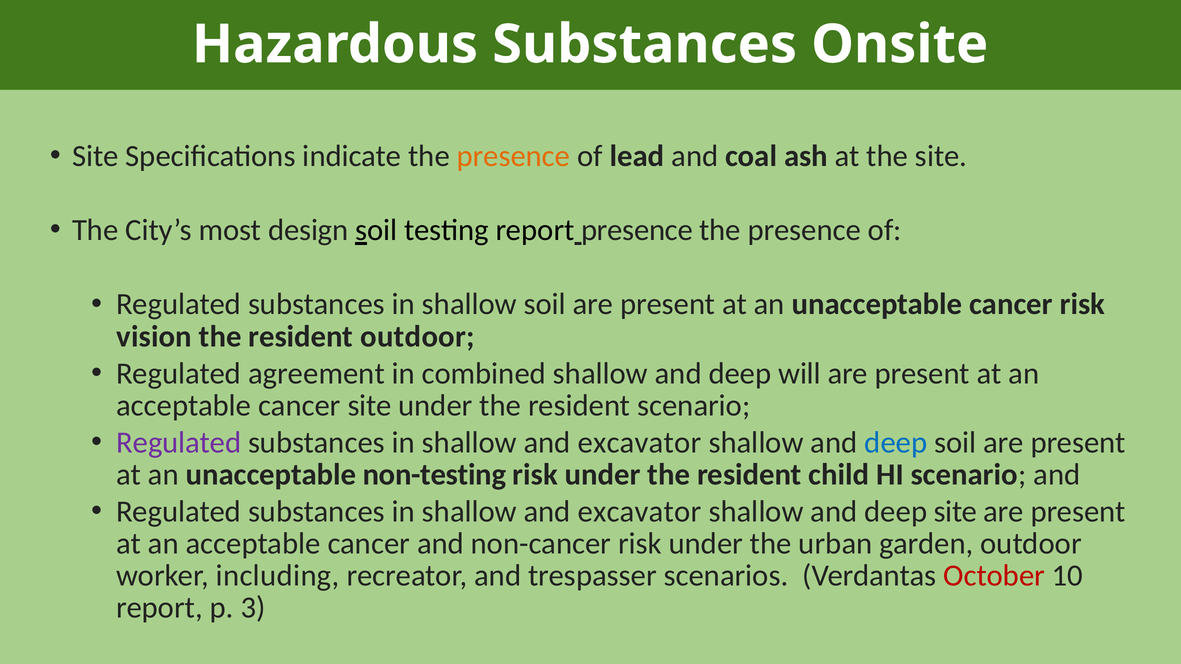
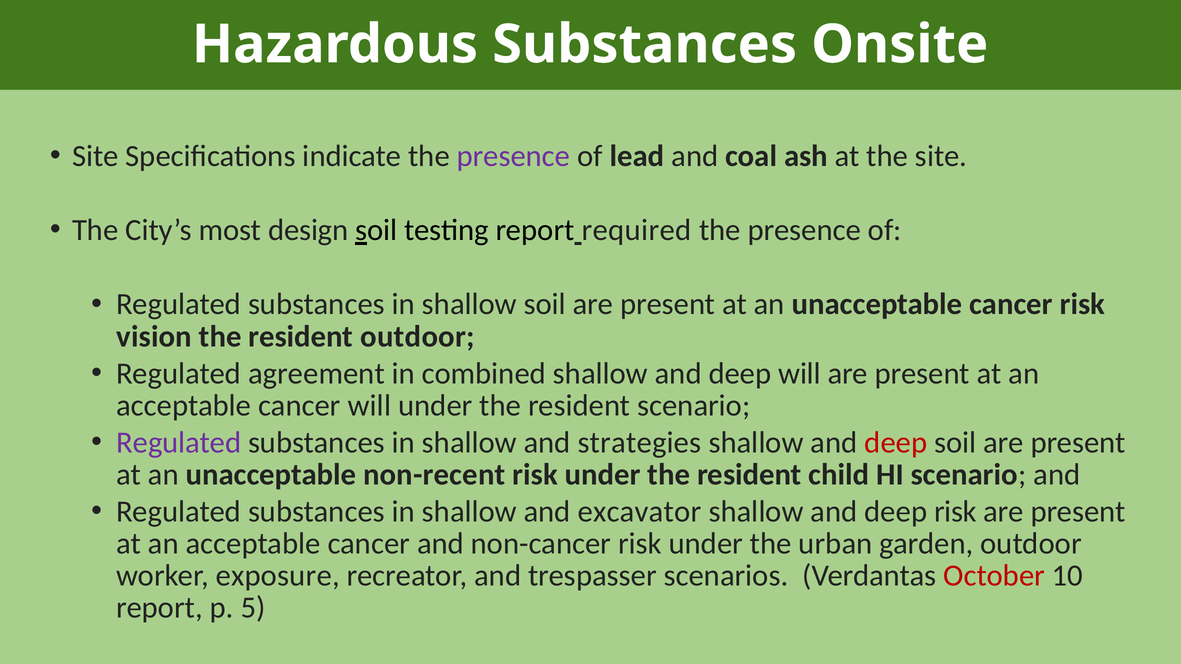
presence at (513, 156) colour: orange -> purple
report presence: presence -> required
cancer site: site -> will
excavator at (639, 443): excavator -> strategies
deep at (896, 443) colour: blue -> red
non-testing: non-testing -> non-recent
deep site: site -> risk
including: including -> exposure
3: 3 -> 5
